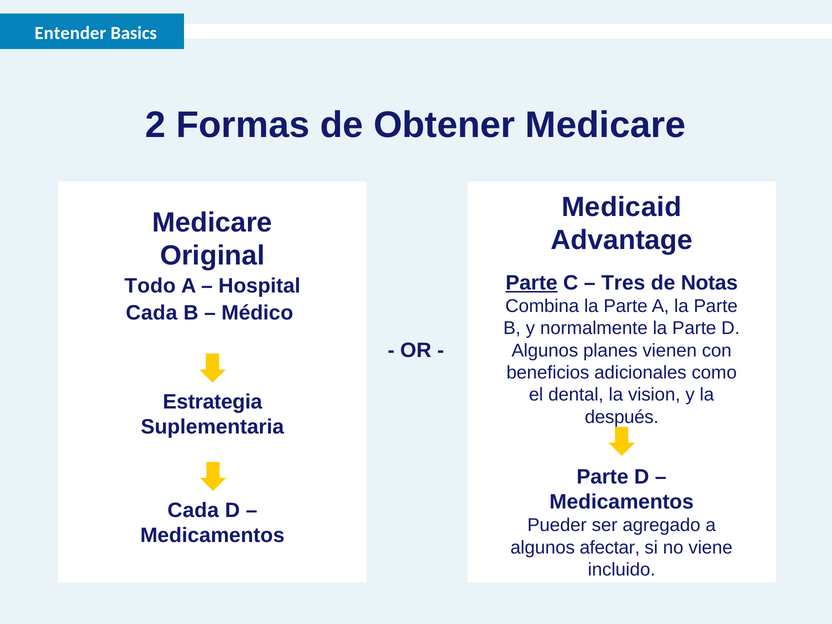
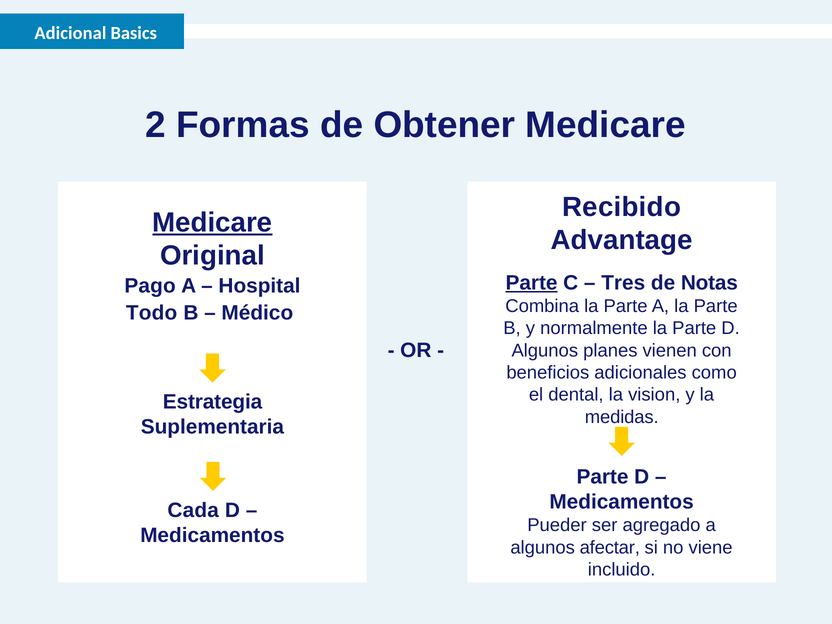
Entender: Entender -> Adicional
Medicaid: Medicaid -> Recibido
Medicare at (212, 222) underline: none -> present
Todo: Todo -> Pago
Cada at (152, 313): Cada -> Todo
después: después -> medidas
